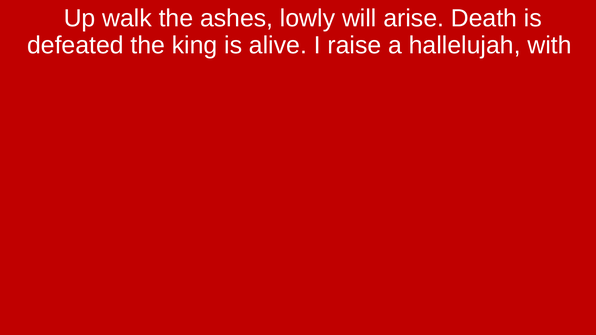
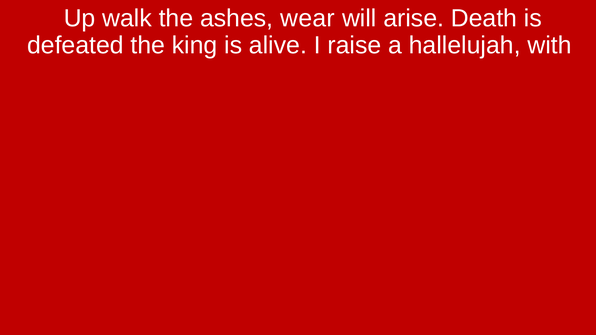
lowly: lowly -> wear
